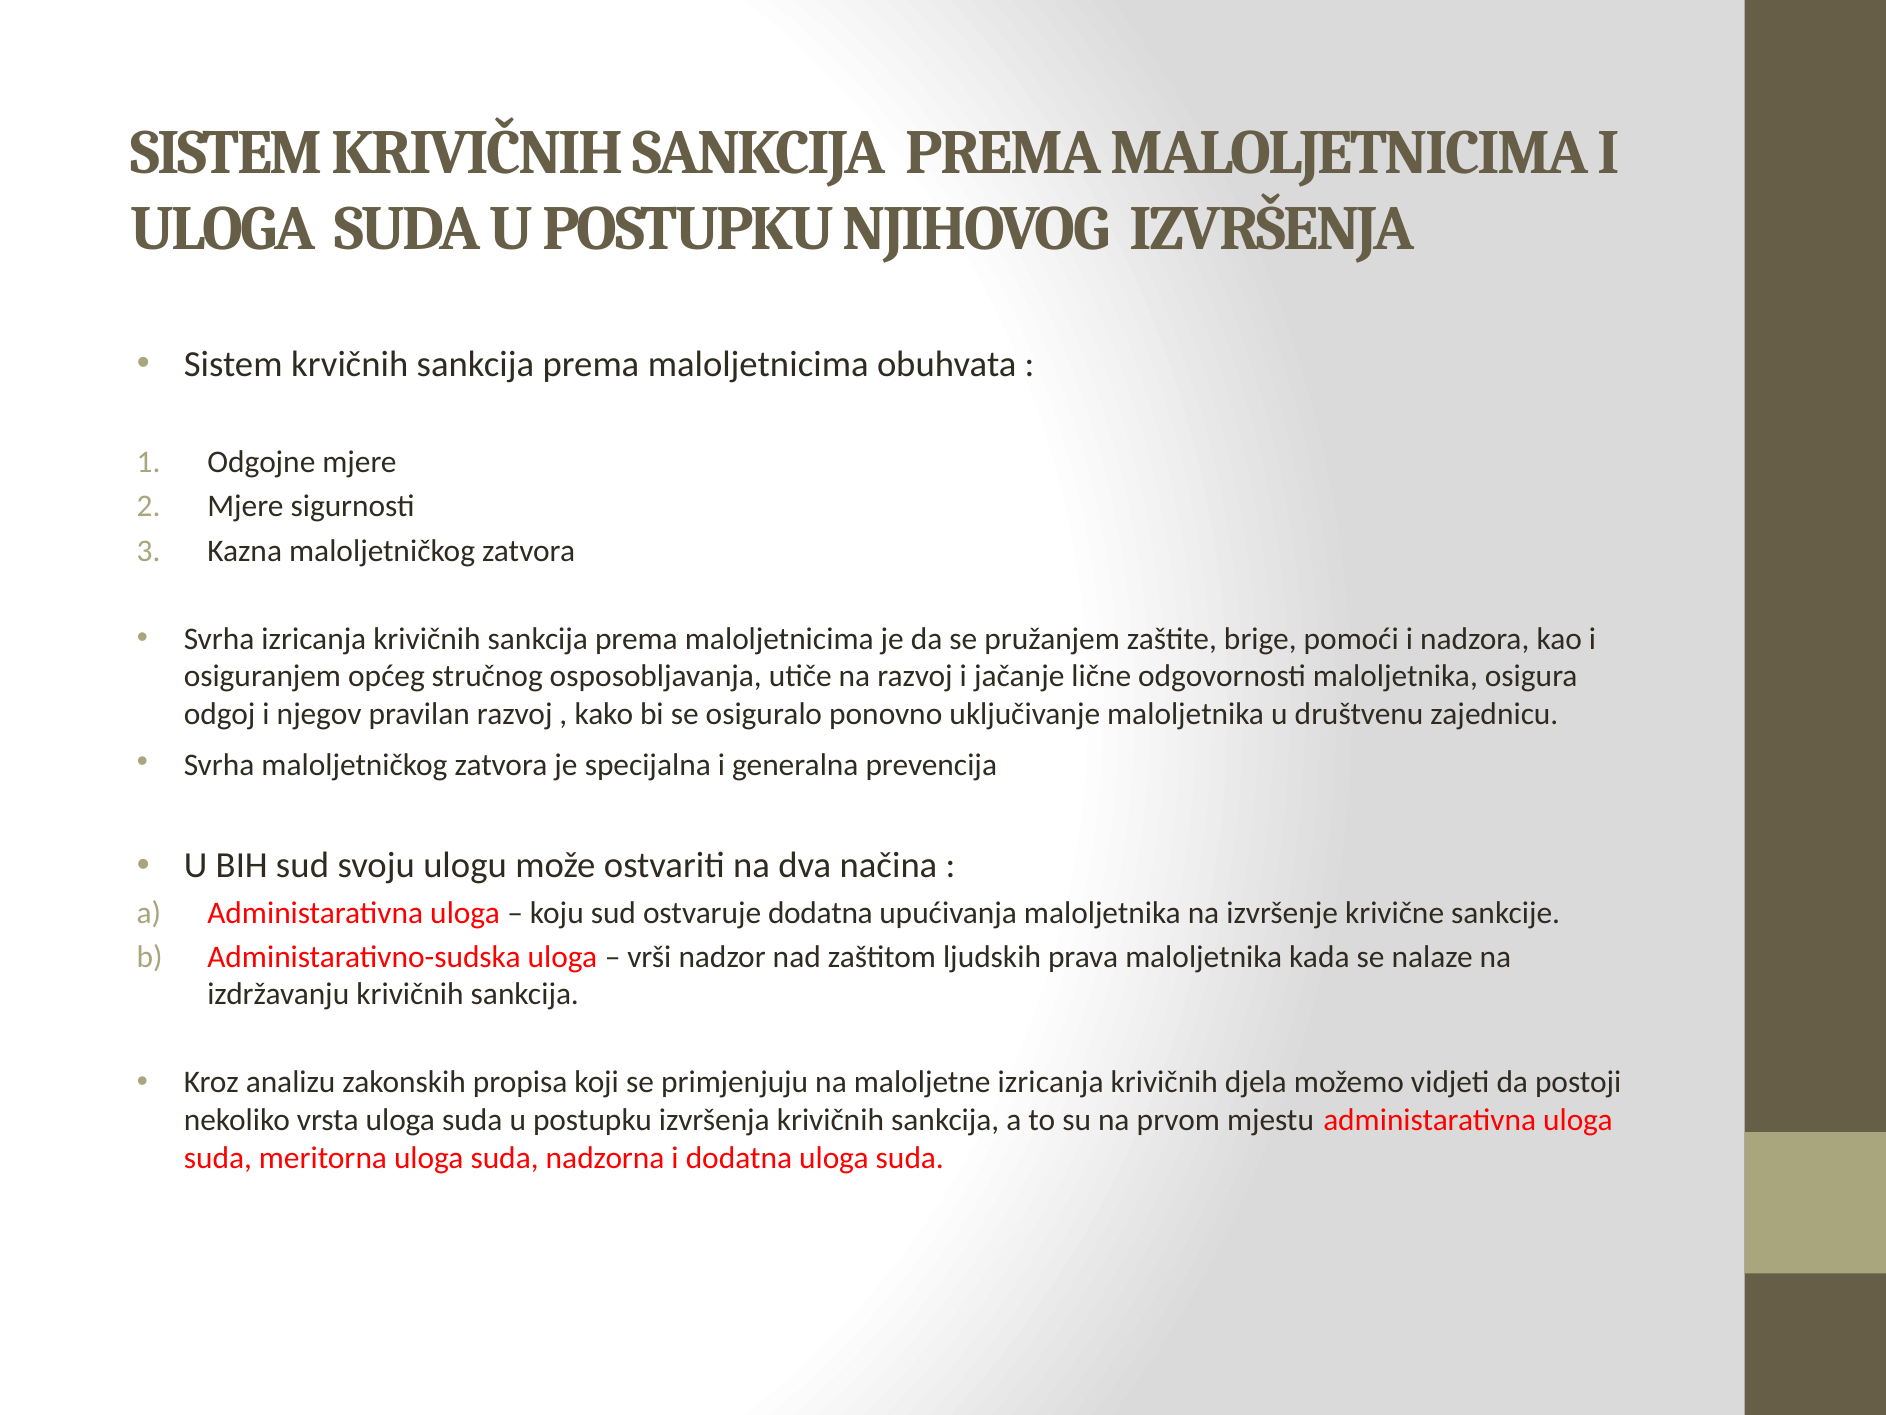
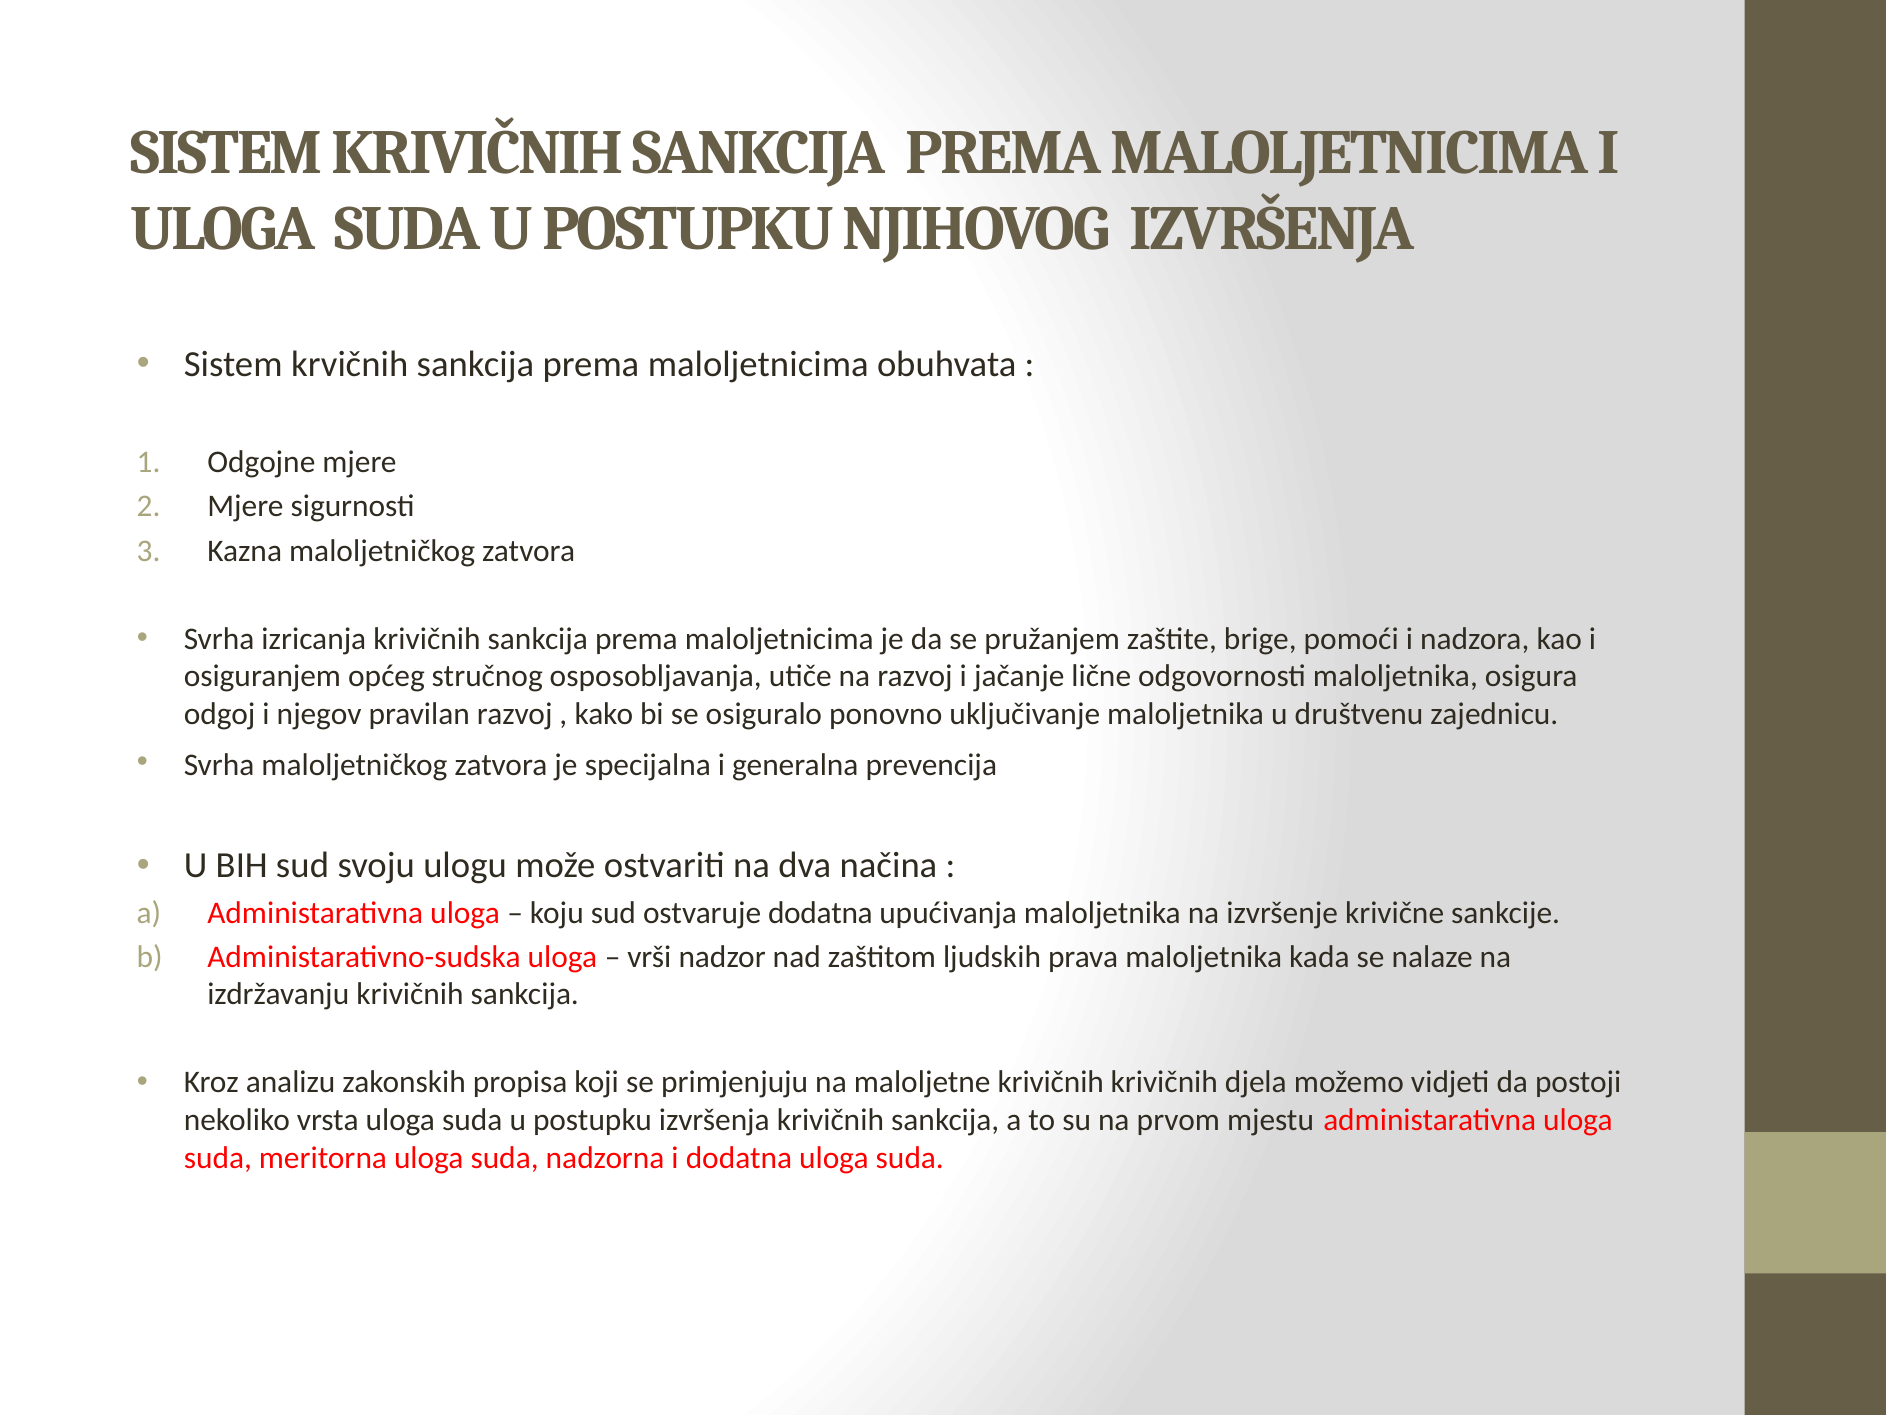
maloljetne izricanja: izricanja -> krivičnih
